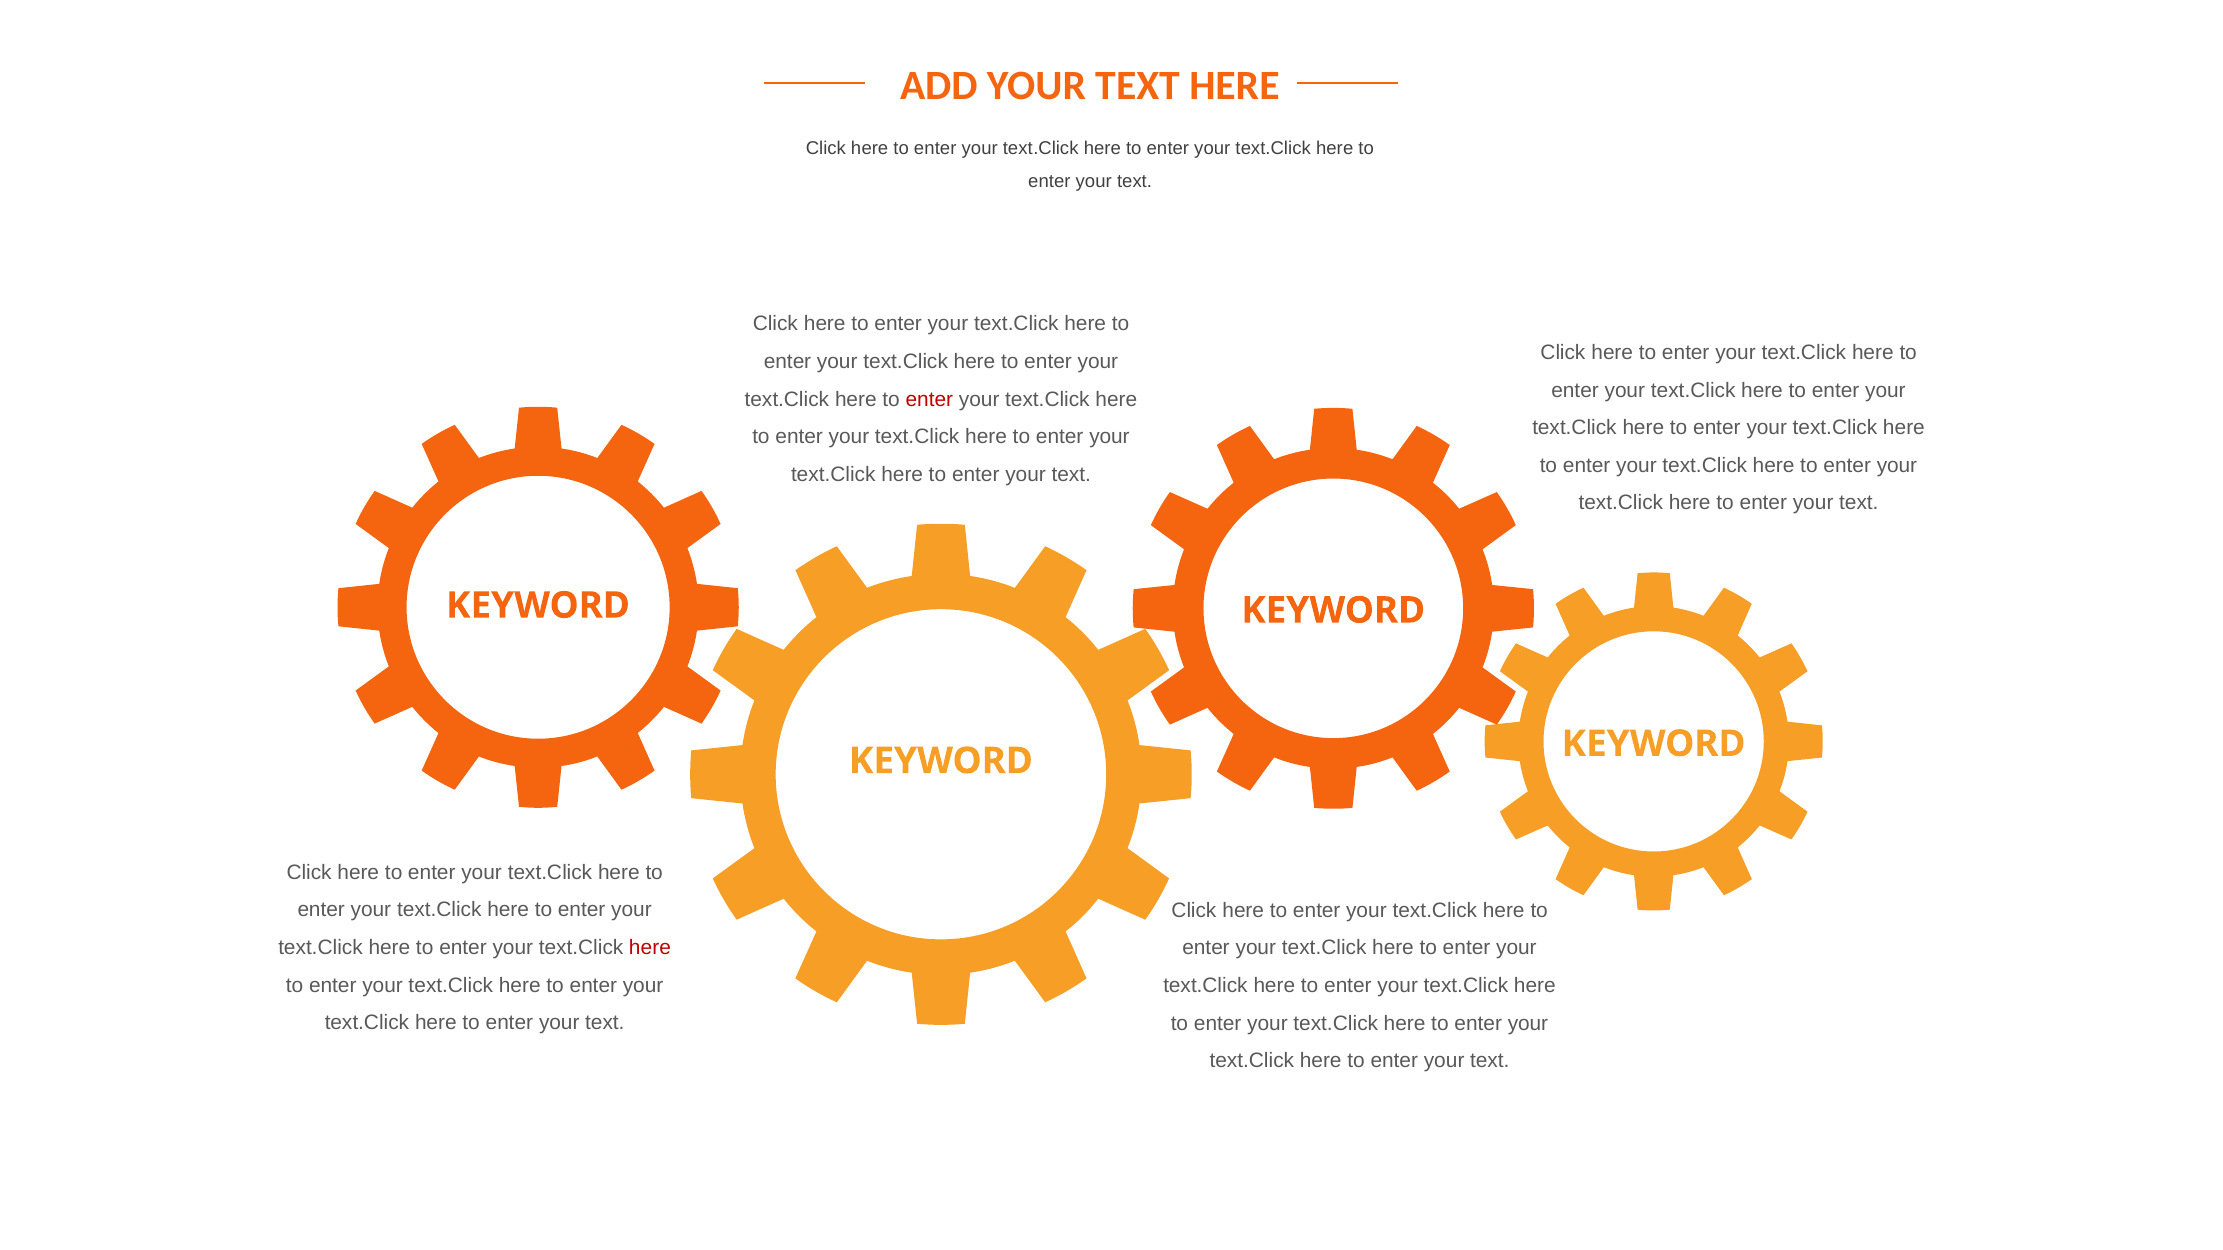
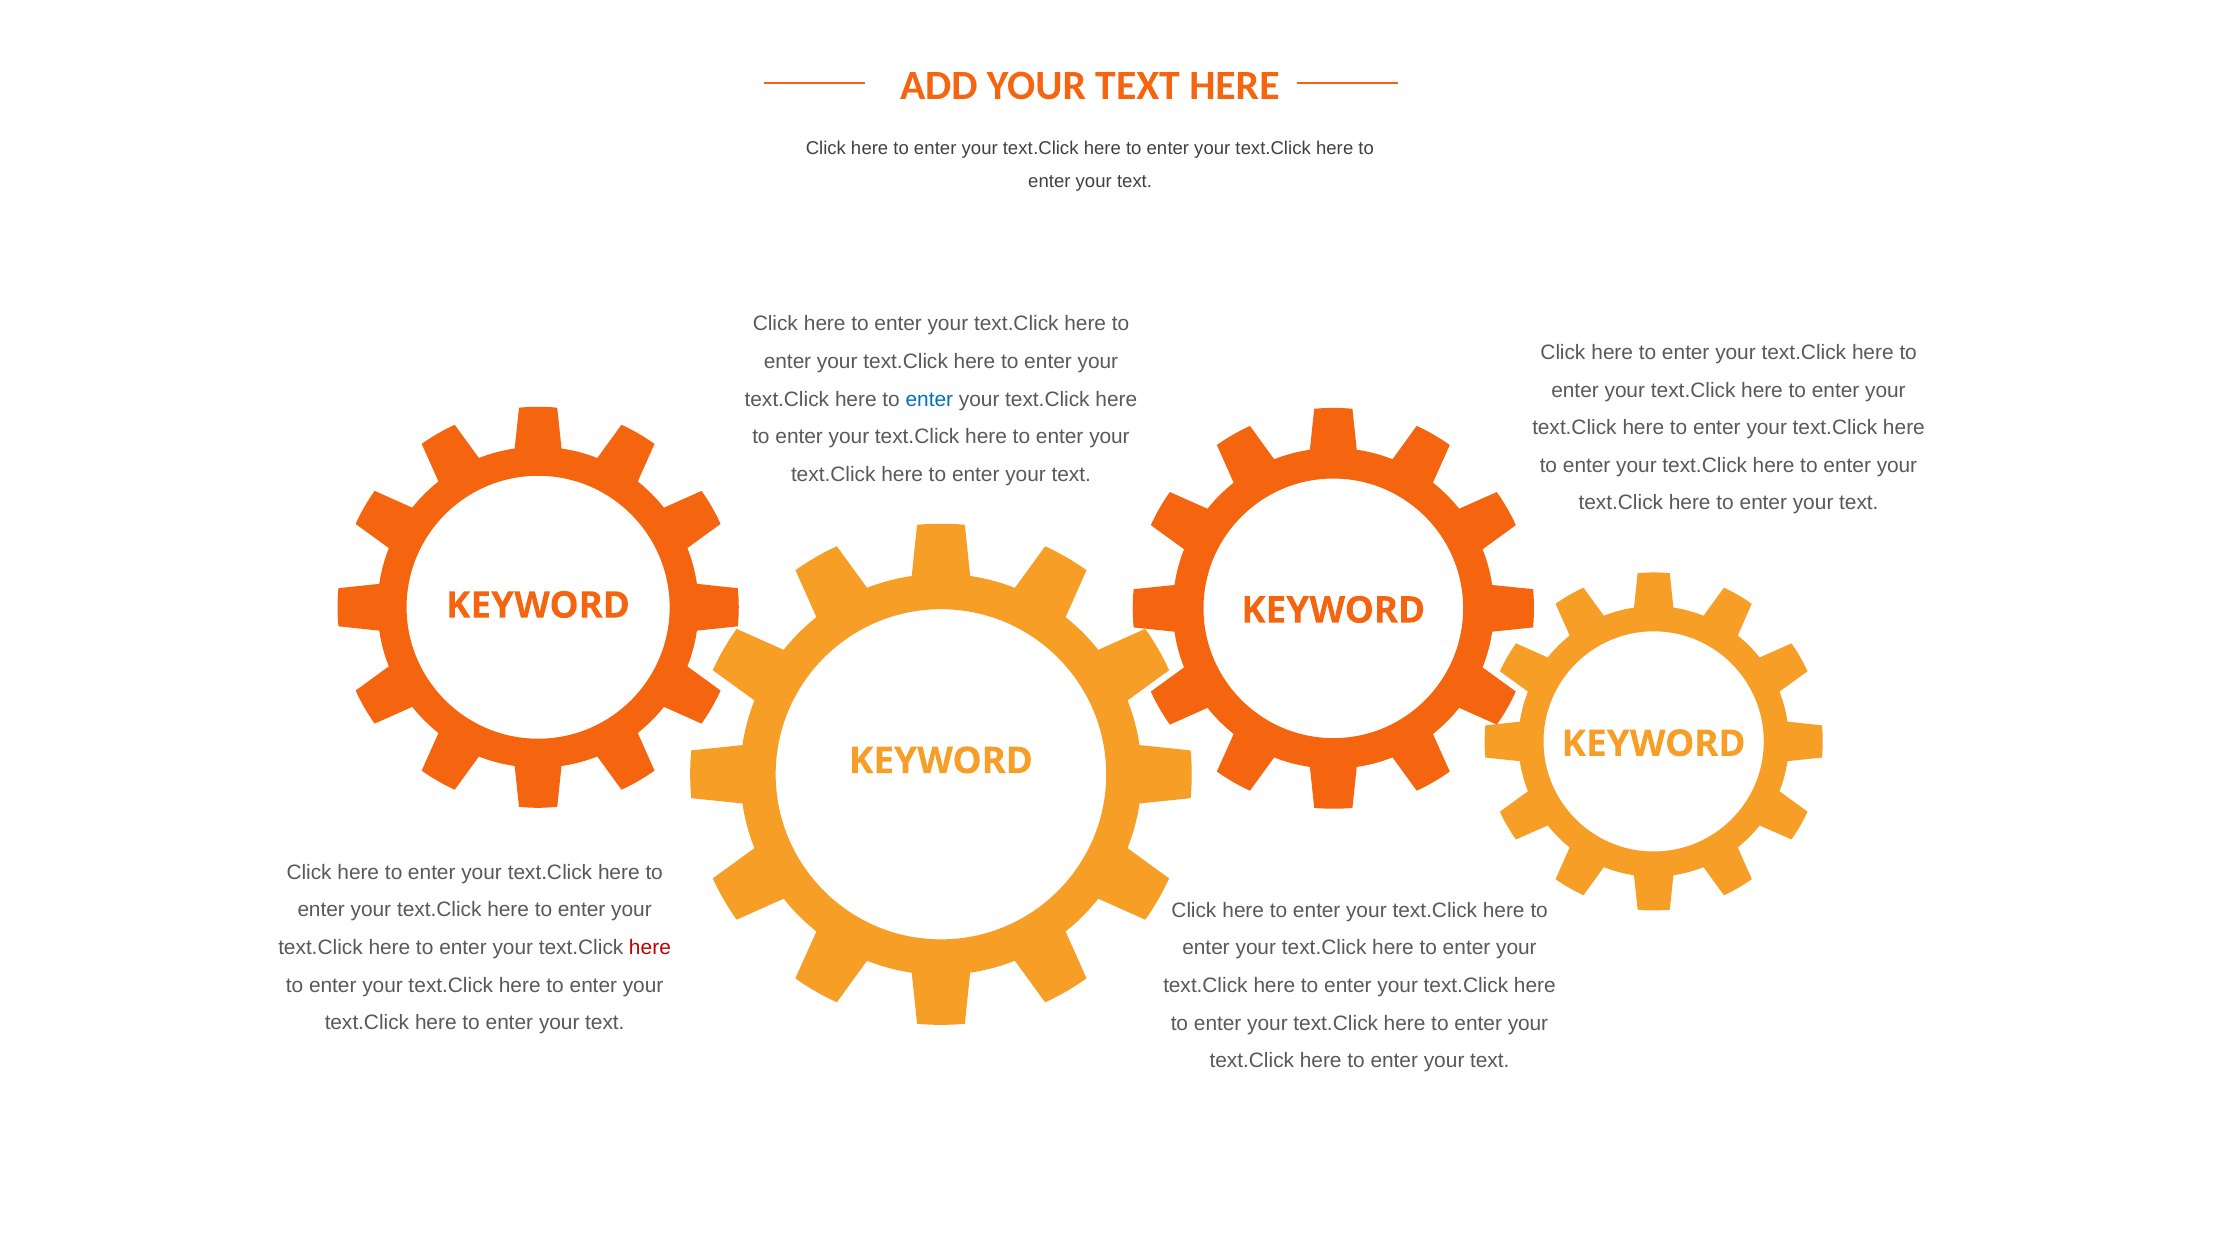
enter at (929, 399) colour: red -> blue
